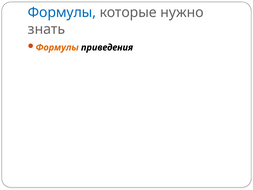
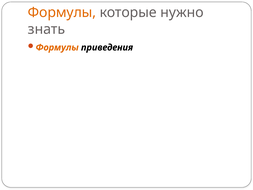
Формулы at (62, 12) colour: blue -> orange
